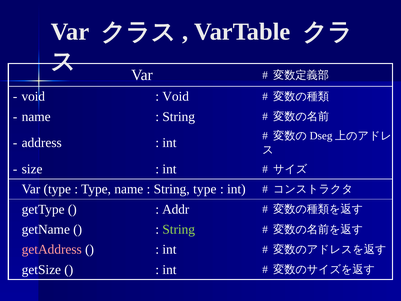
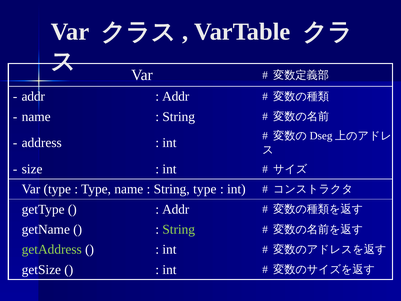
void at (33, 96): void -> addr
Void at (176, 96): Void -> Addr
getAddress colour: pink -> light green
